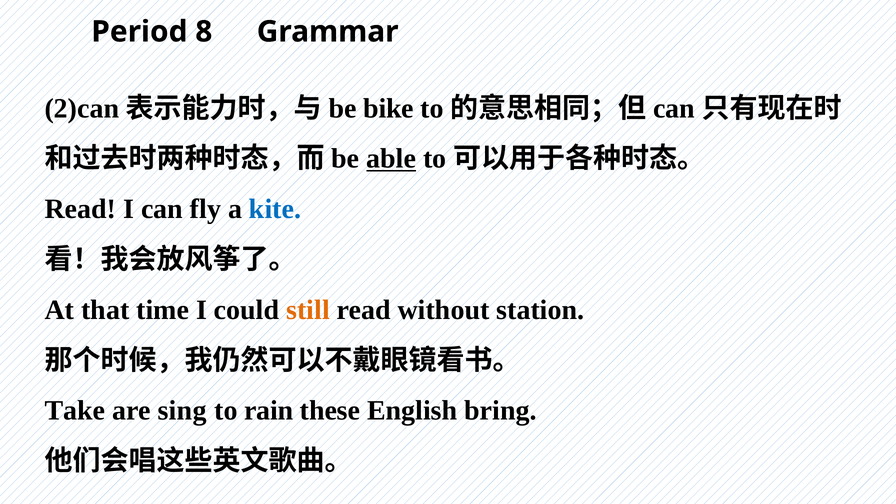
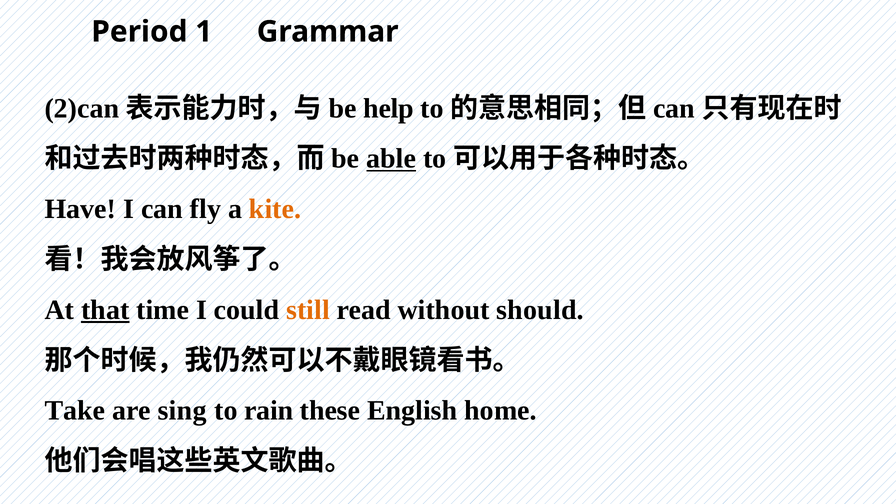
8: 8 -> 1
bike: bike -> help
Read at (80, 209): Read -> Have
kite colour: blue -> orange
that underline: none -> present
station: station -> should
bring: bring -> home
